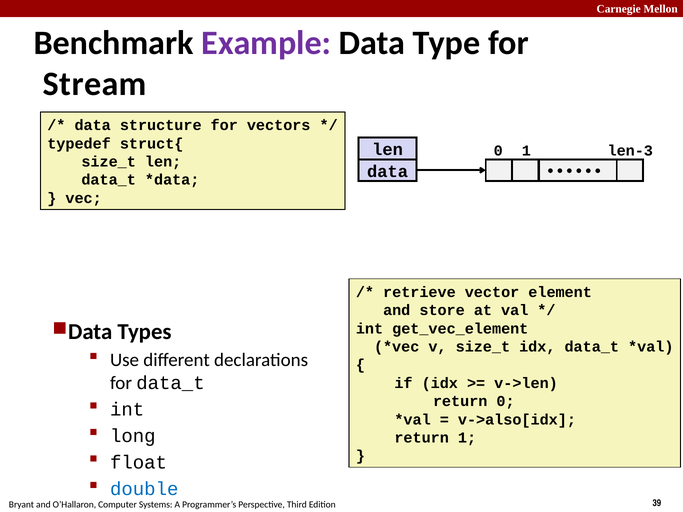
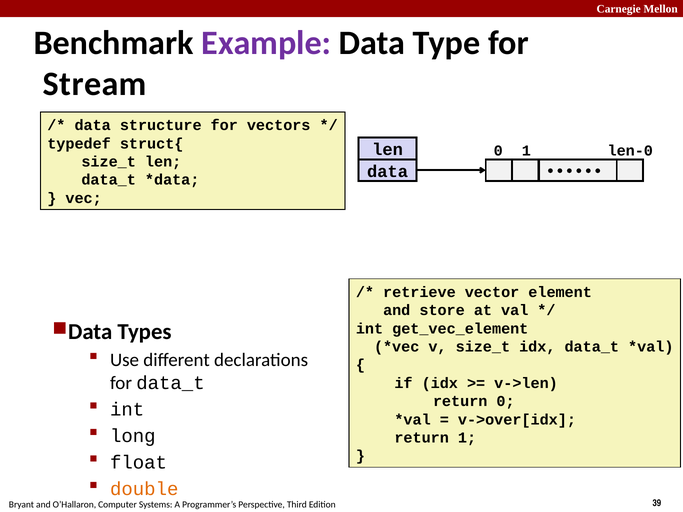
len-3: len-3 -> len-0
v->also[idx: v->also[idx -> v->over[idx
double colour: blue -> orange
